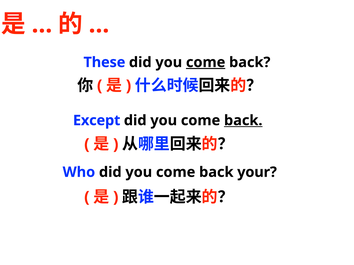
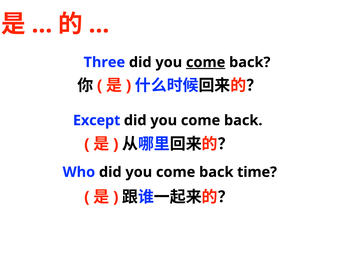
These: These -> Three
back at (243, 121) underline: present -> none
your: your -> time
